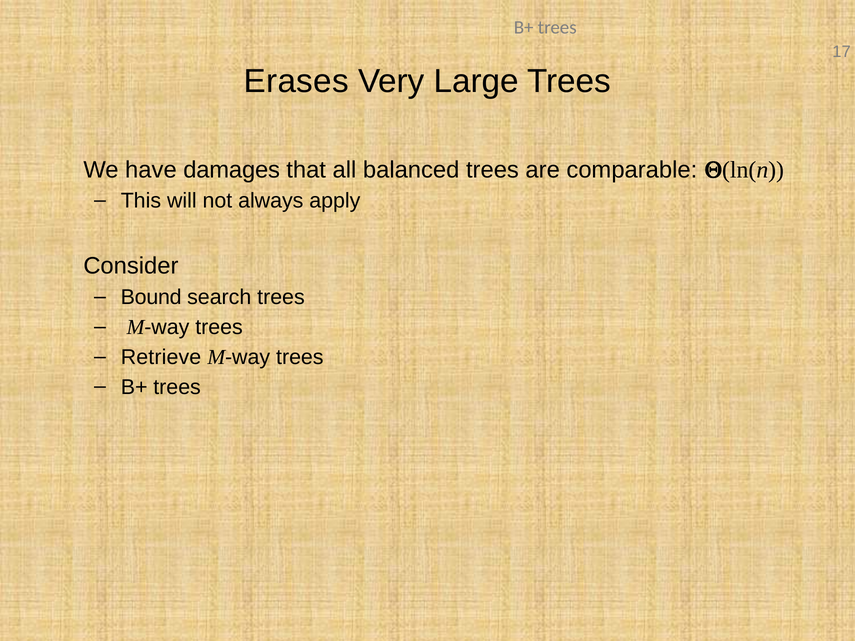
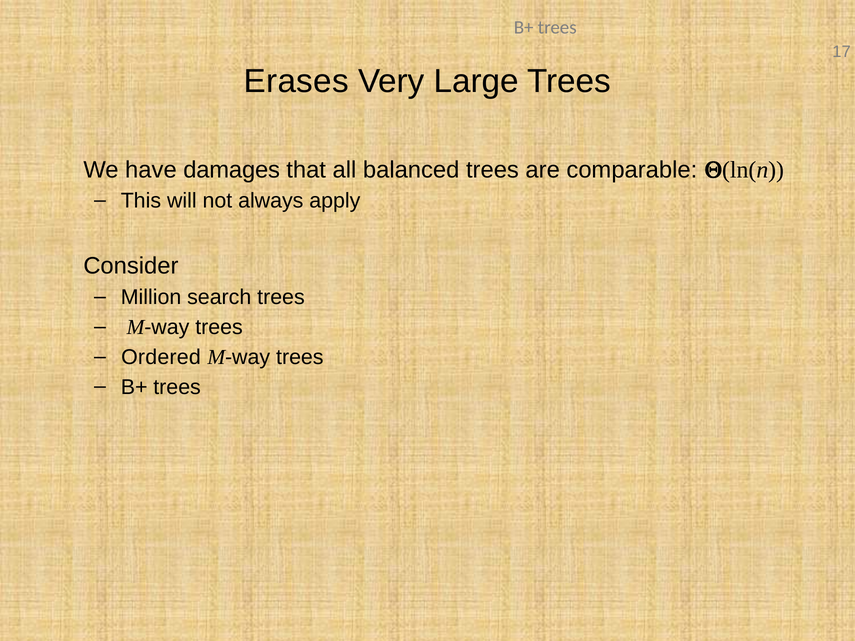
Bound: Bound -> Million
Retrieve: Retrieve -> Ordered
